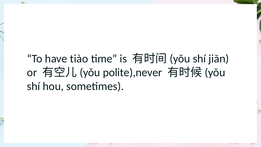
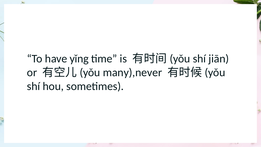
tiào: tiào -> yǐng
polite),never: polite),never -> many),never
